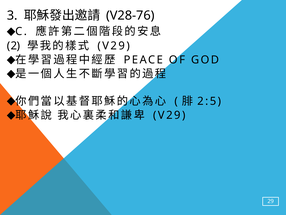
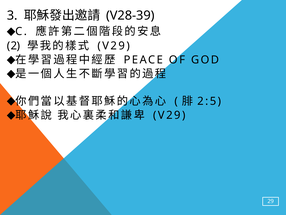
V28-76: V28-76 -> V28-39
